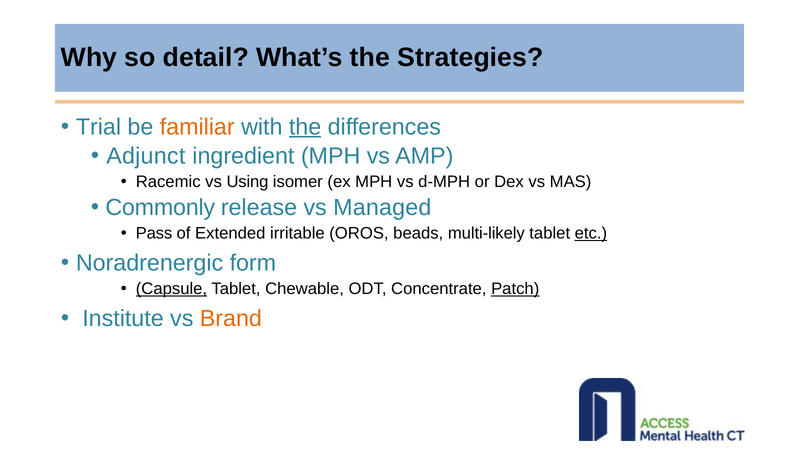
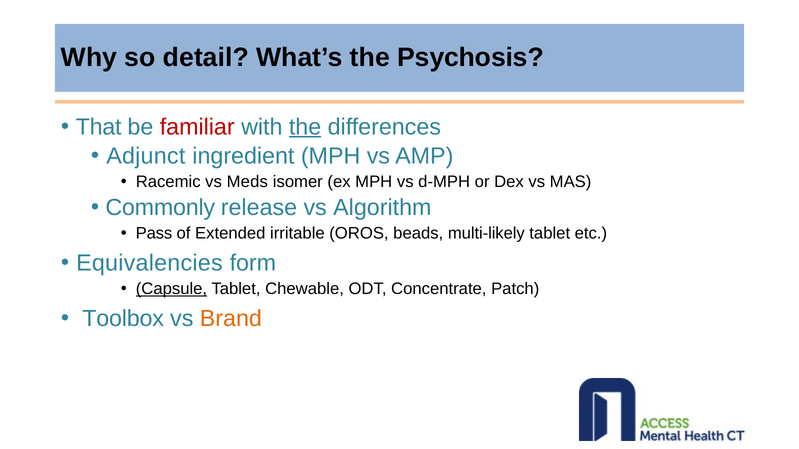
Strategies: Strategies -> Psychosis
Trial: Trial -> That
familiar colour: orange -> red
Using: Using -> Meds
Managed: Managed -> Algorithm
etc underline: present -> none
Noradrenergic: Noradrenergic -> Equivalencies
Patch underline: present -> none
Institute: Institute -> Toolbox
